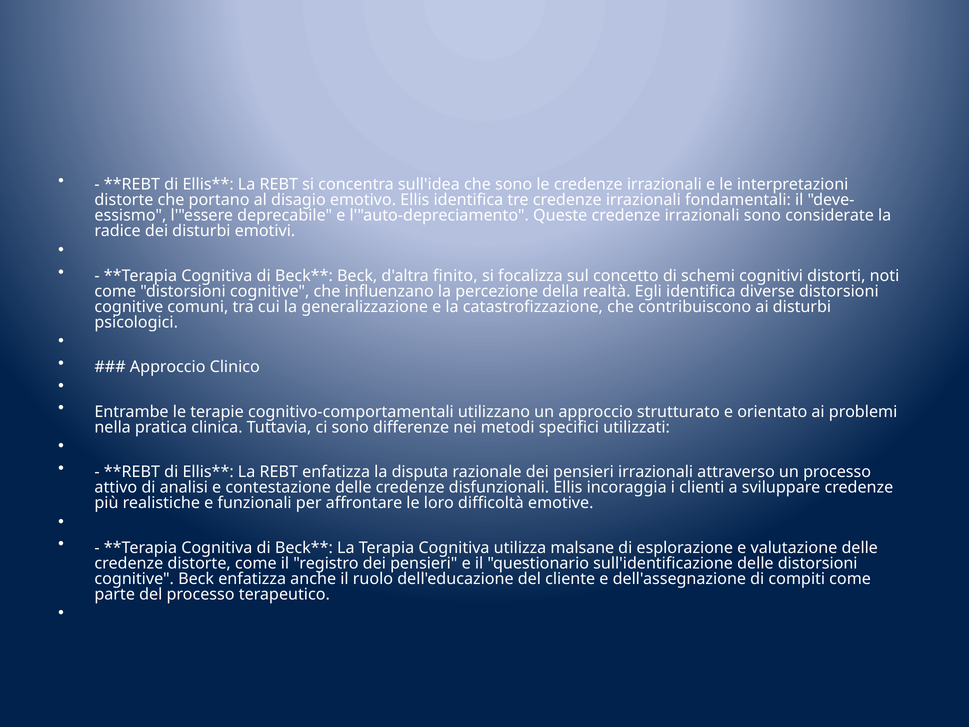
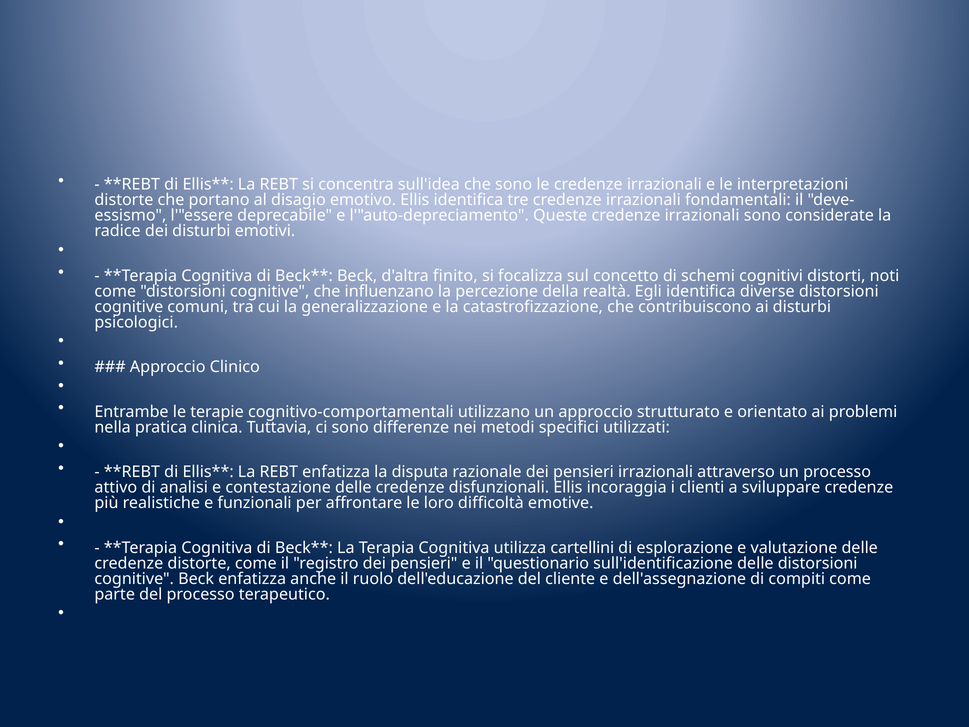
malsane: malsane -> cartellini
